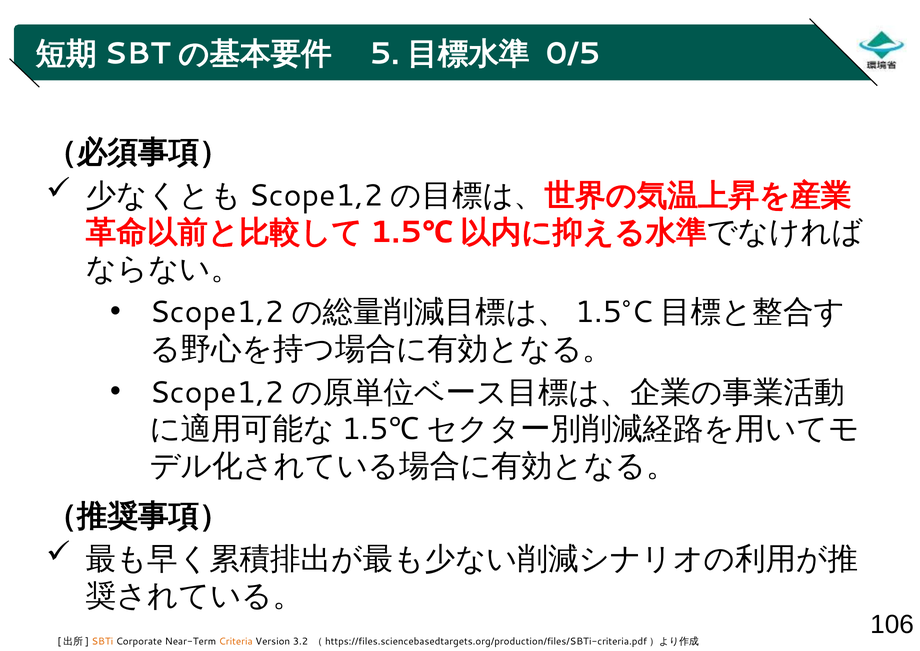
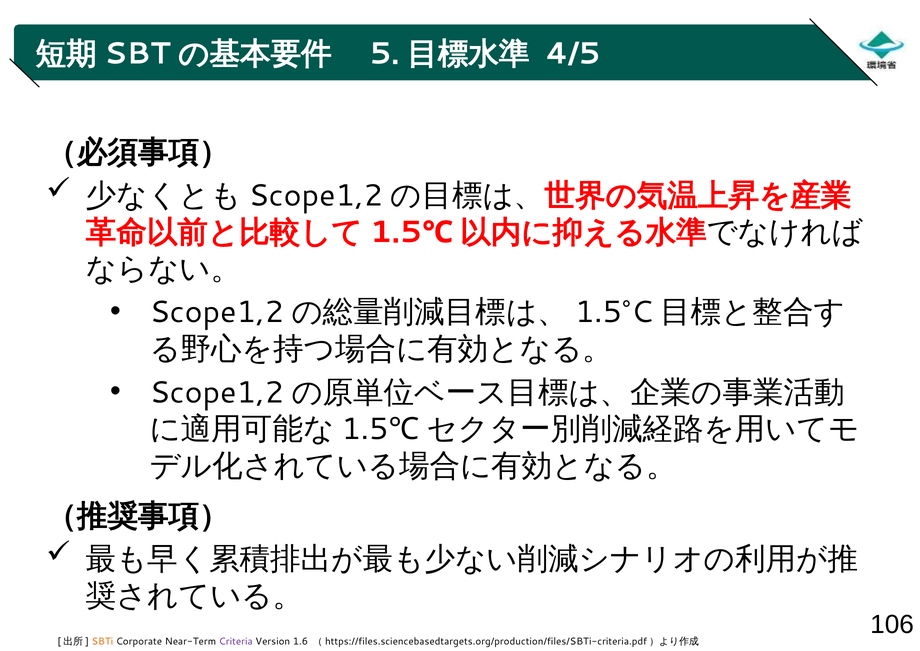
0/5: 0/5 -> 4/5
Criteria colour: orange -> purple
3.2: 3.2 -> 1.6
